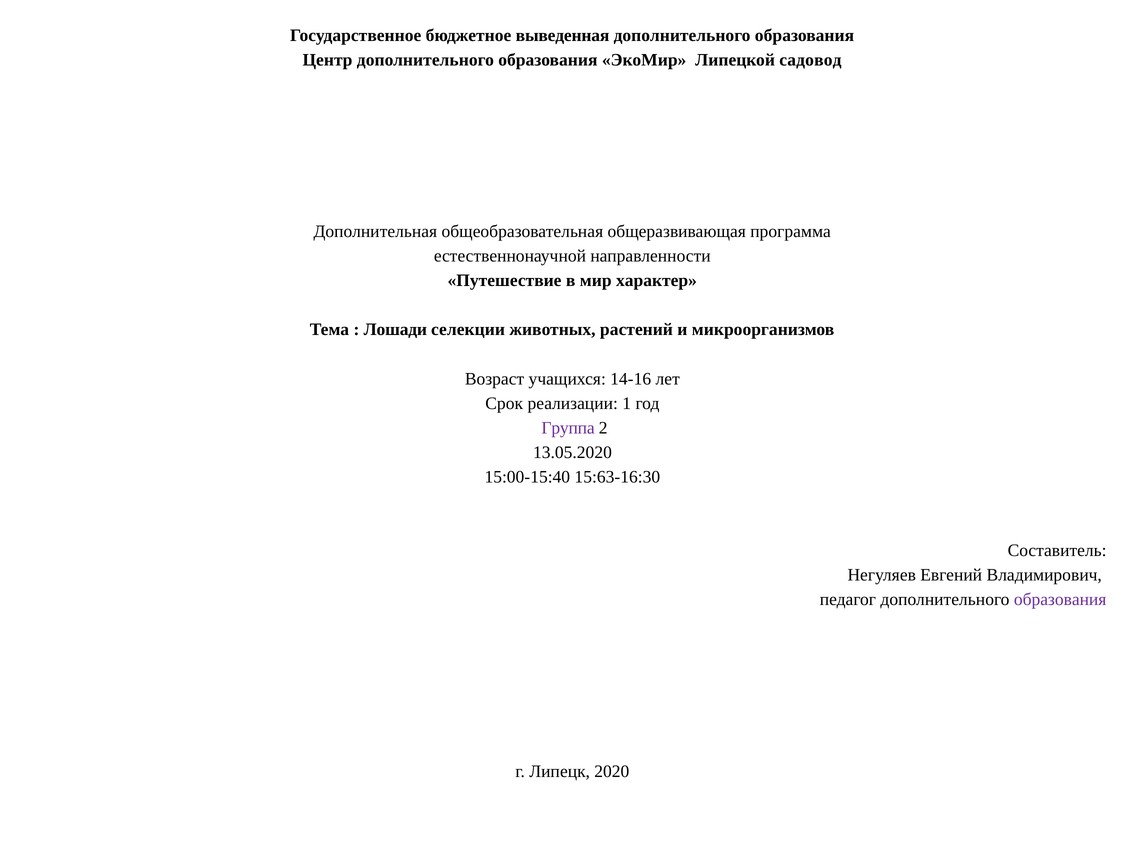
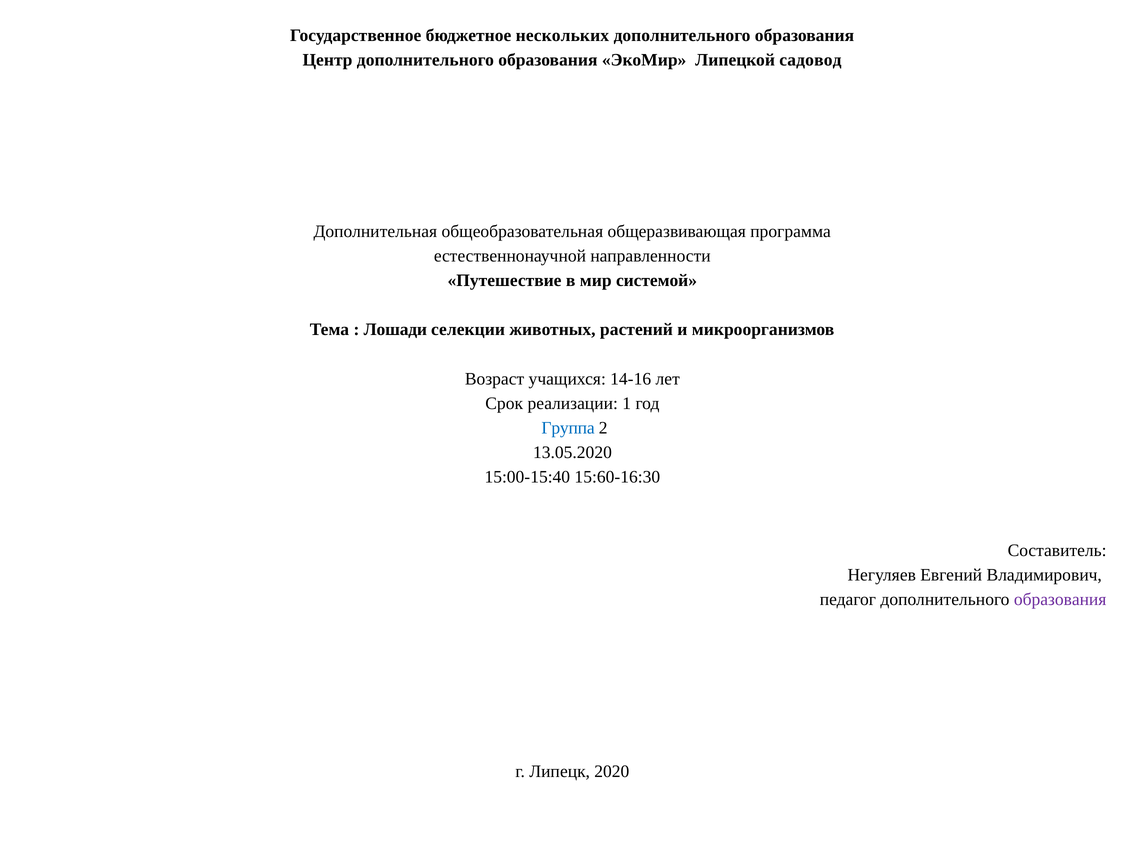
выведенная: выведенная -> нескольких
характер: характер -> системой
Группа colour: purple -> blue
15:63-16:30: 15:63-16:30 -> 15:60-16:30
